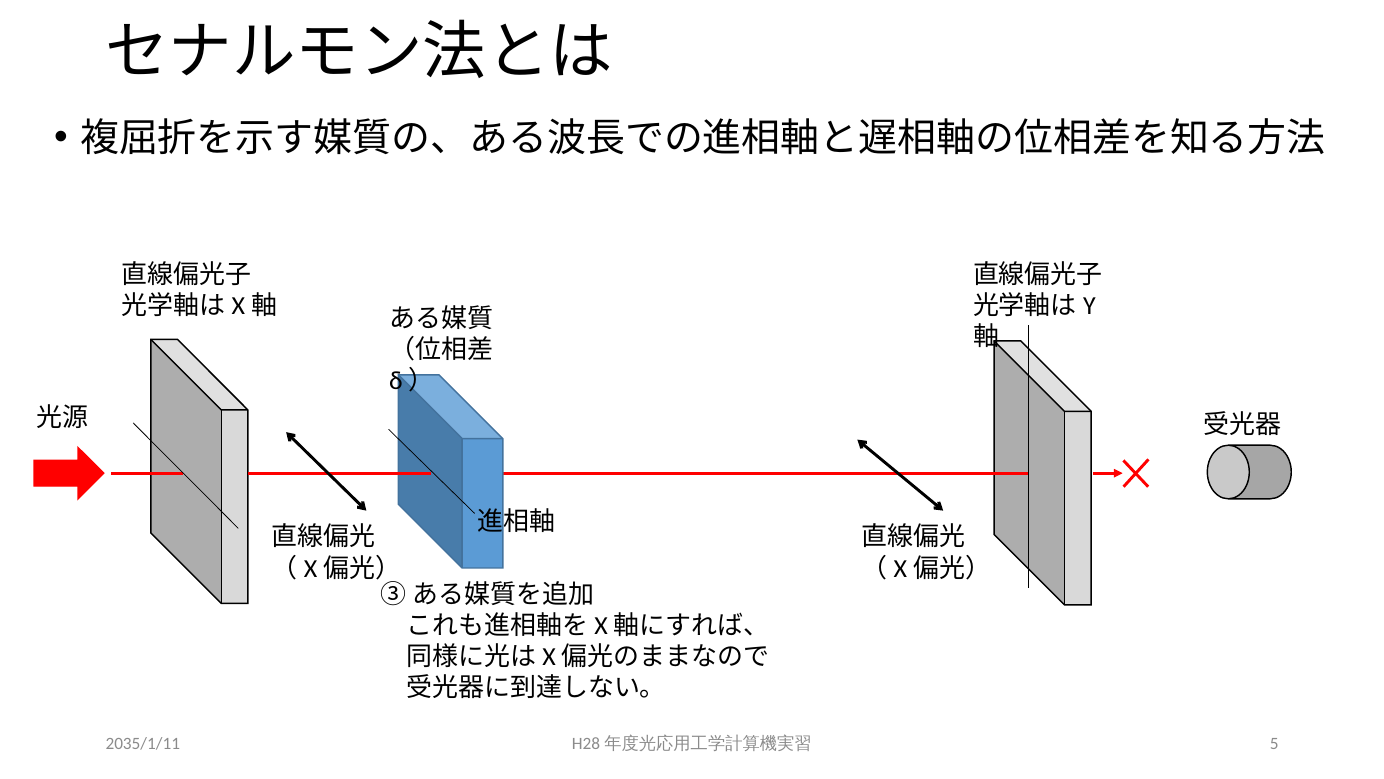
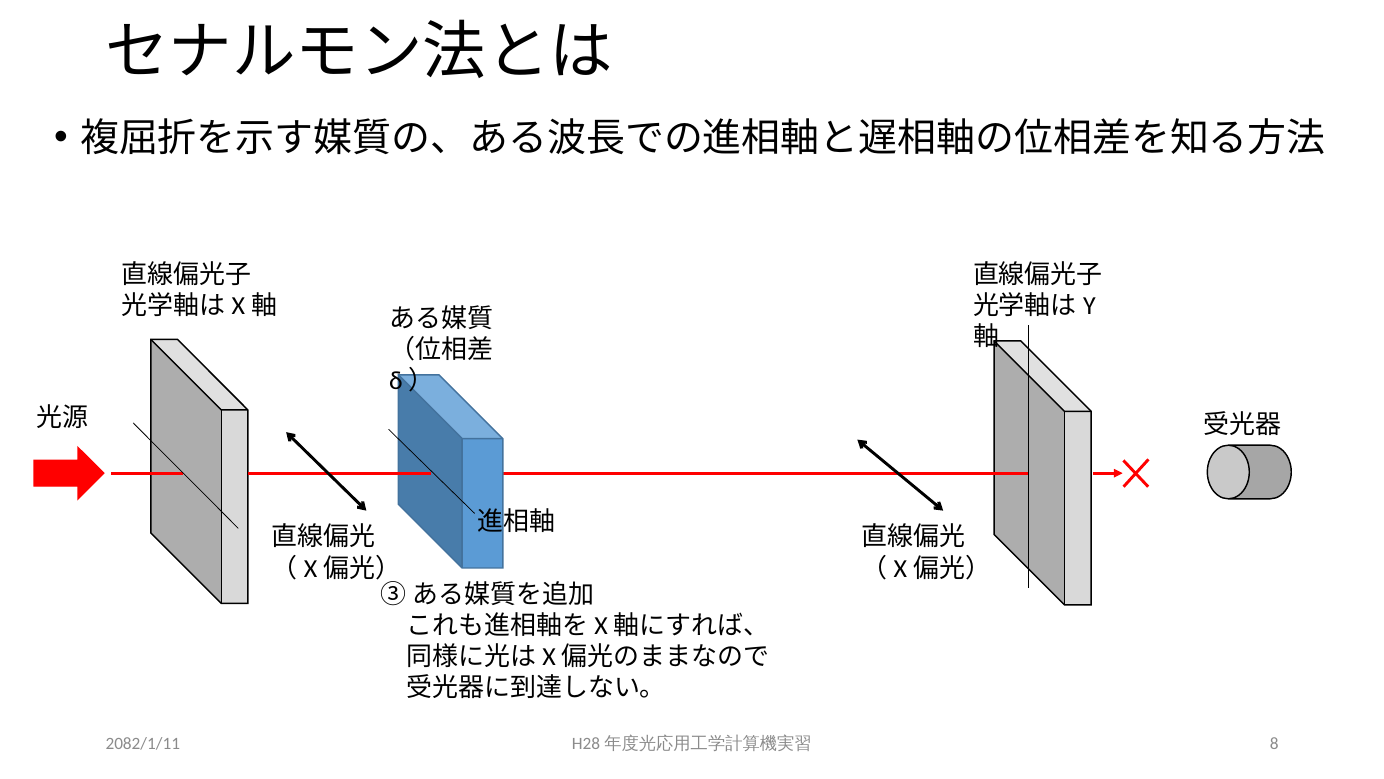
2035/1/11: 2035/1/11 -> 2082/1/11
5: 5 -> 8
